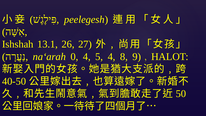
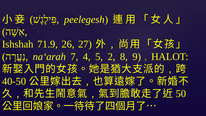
13.1: 13.1 -> 71.9
0: 0 -> 7
5 4: 4 -> 2
